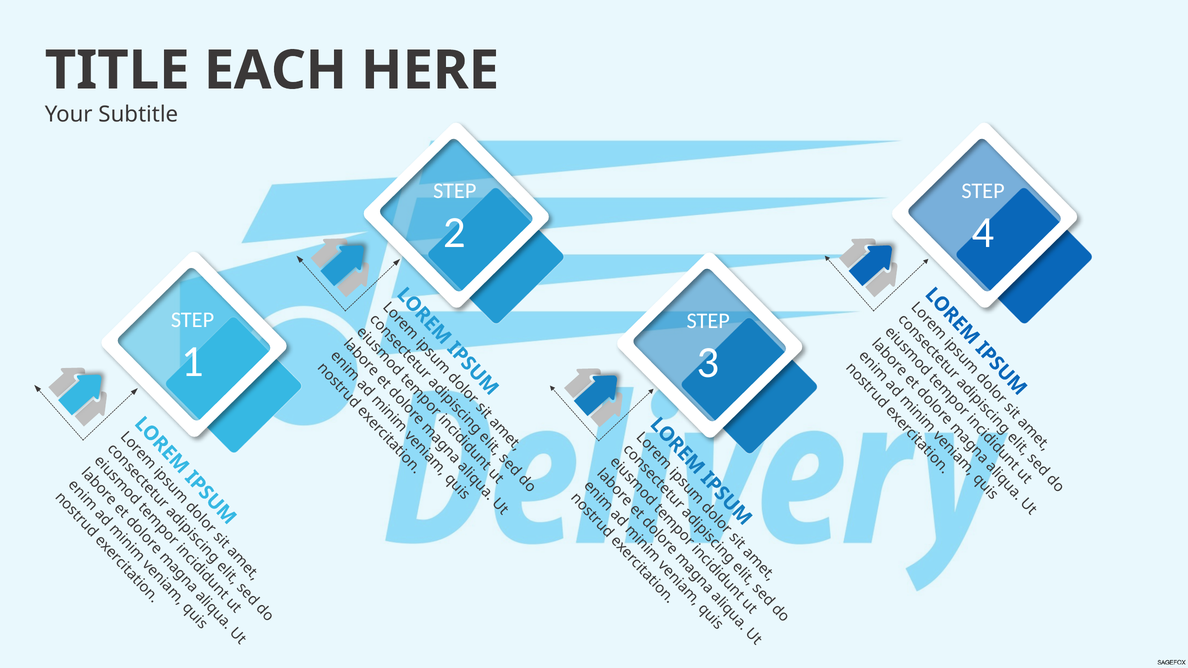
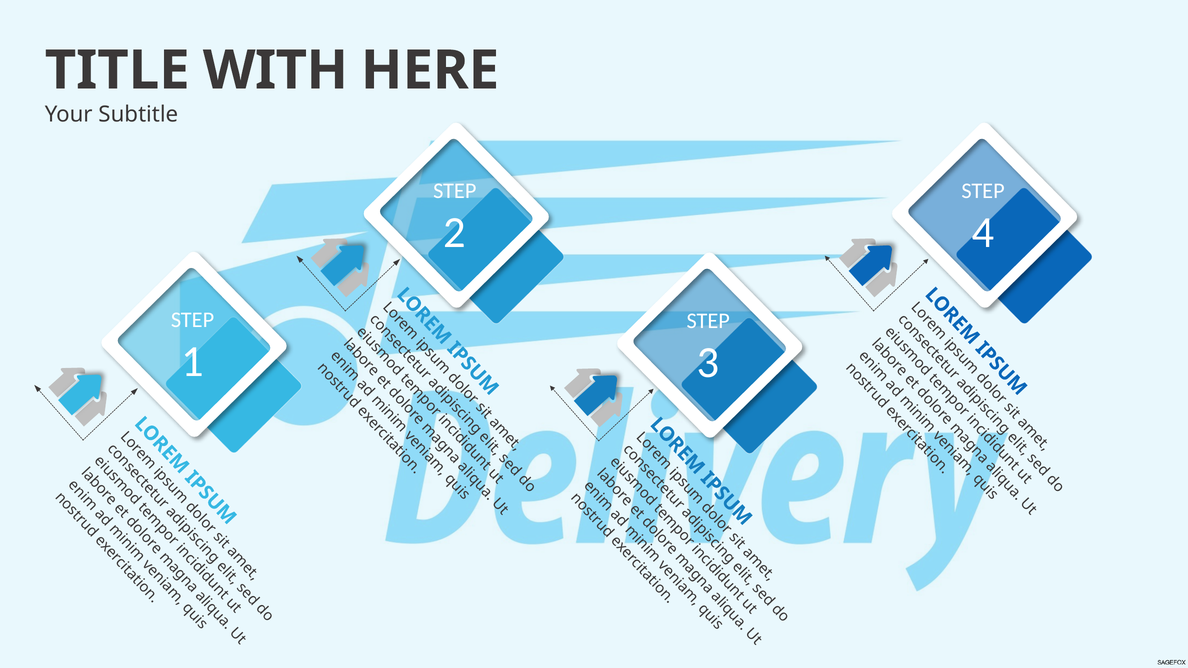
EACH: EACH -> WITH
